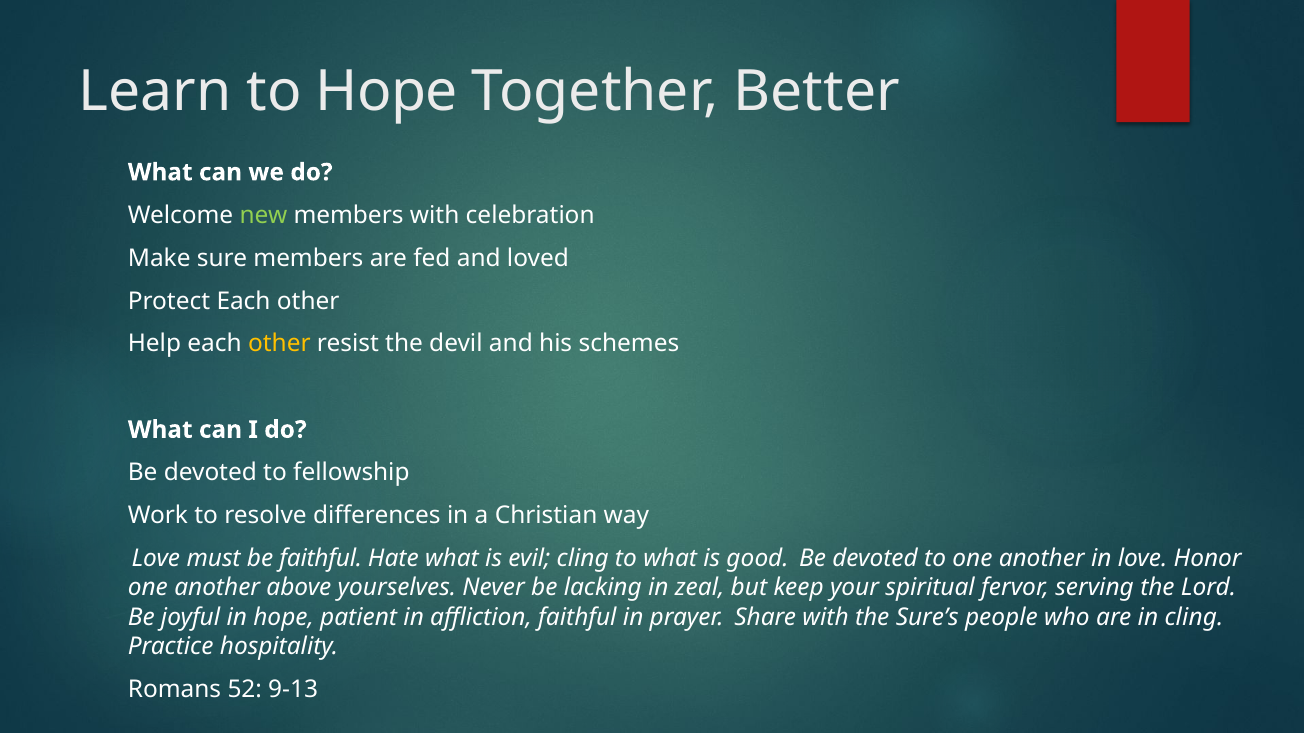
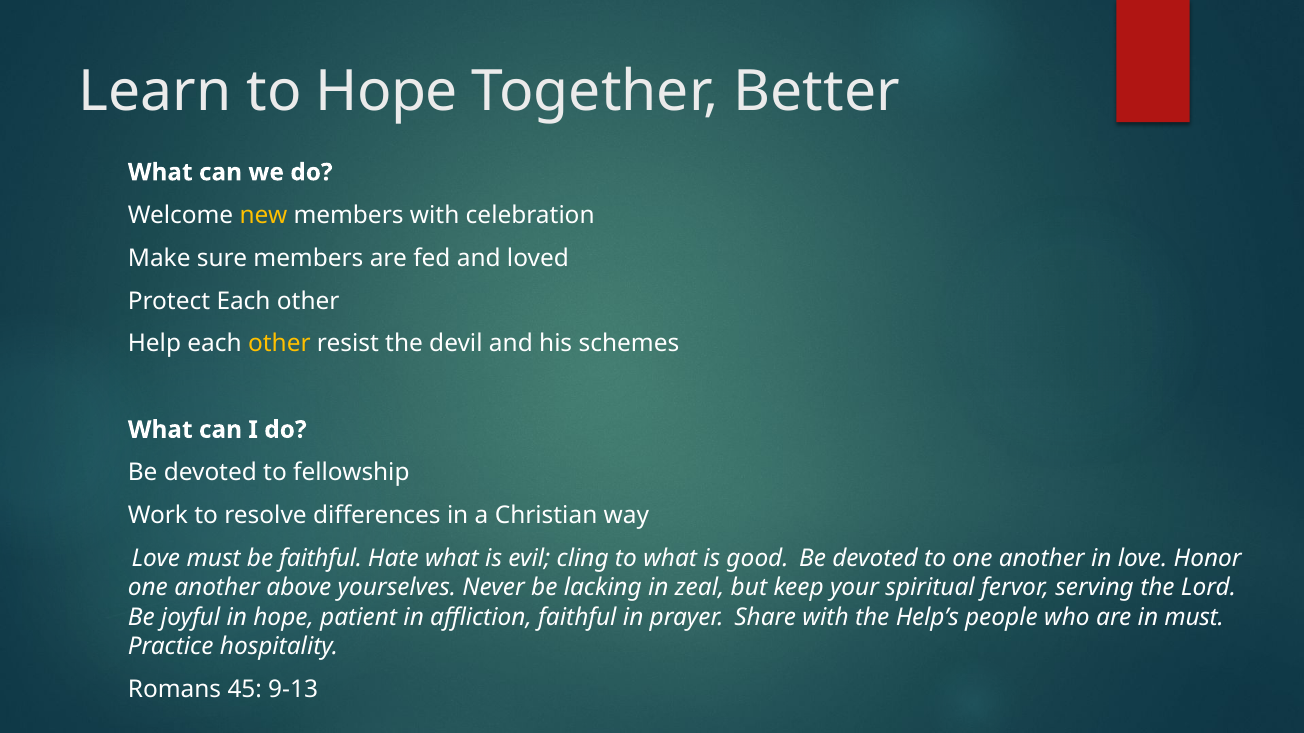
new colour: light green -> yellow
Sure’s: Sure’s -> Help’s
in cling: cling -> must
52: 52 -> 45
